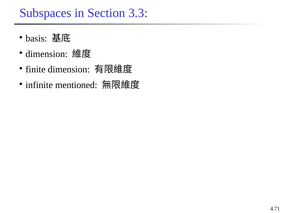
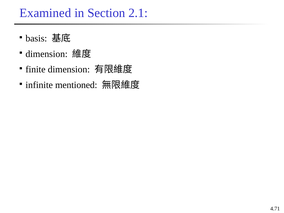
Subspaces: Subspaces -> Examined
3.3: 3.3 -> 2.1
